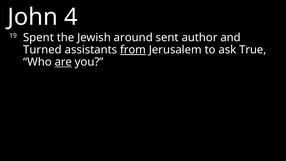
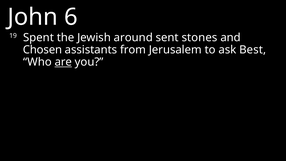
4: 4 -> 6
author: author -> stones
Turned: Turned -> Chosen
from underline: present -> none
True: True -> Best
